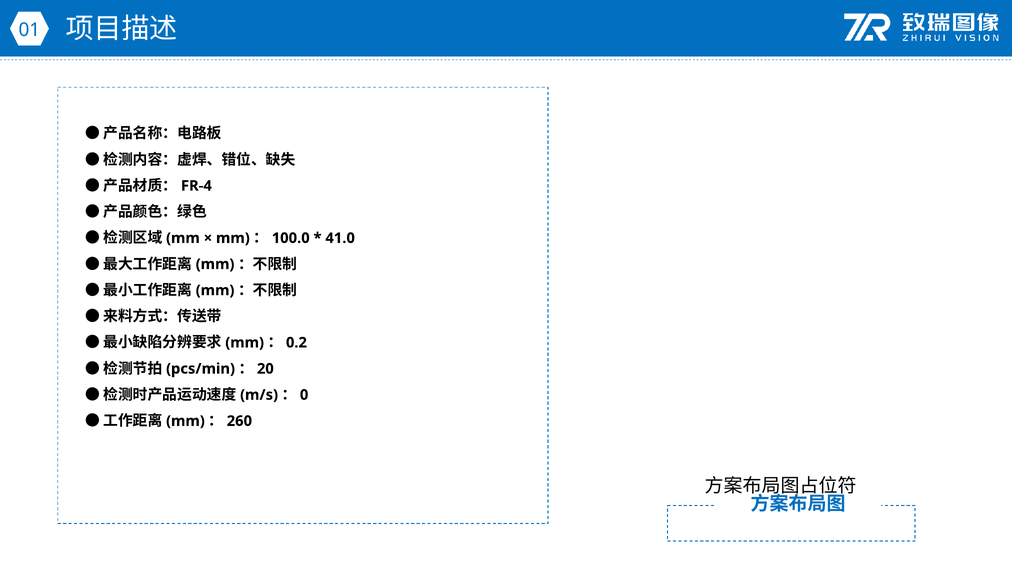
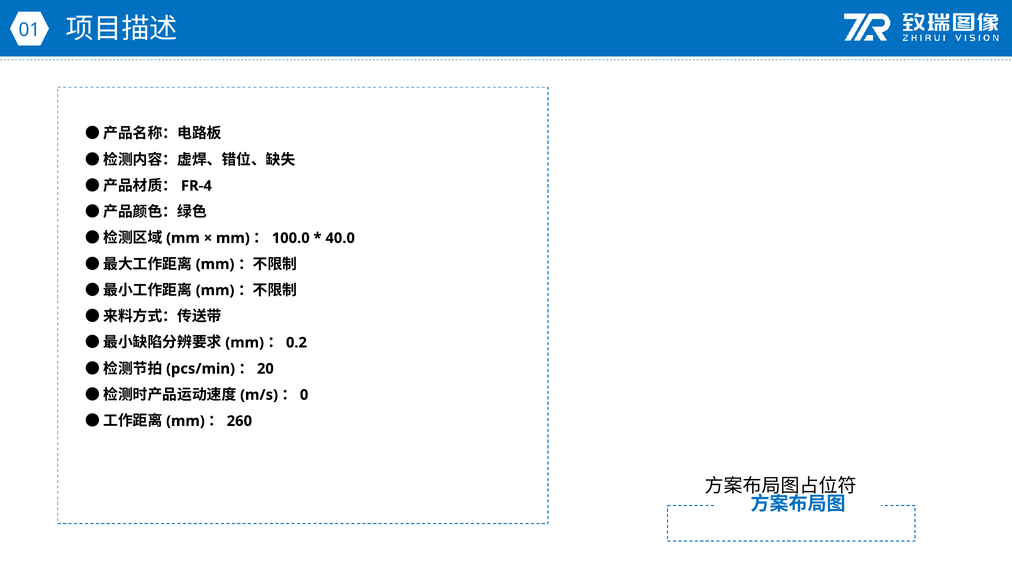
41.0: 41.0 -> 40.0
